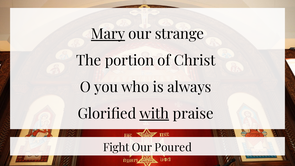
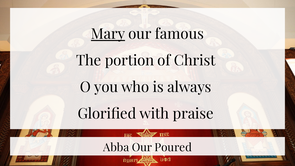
strange: strange -> famous
with underline: present -> none
Fight: Fight -> Abba
